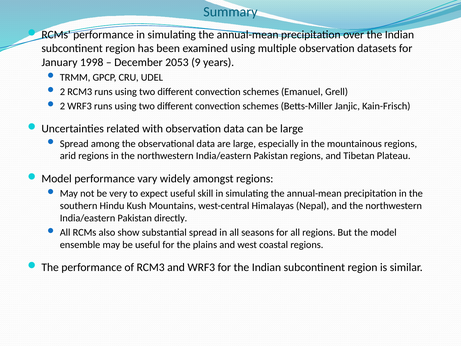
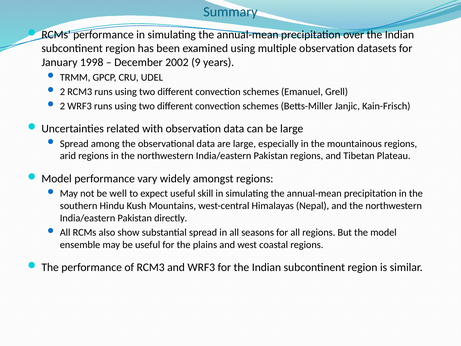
2053: 2053 -> 2002
very: very -> well
